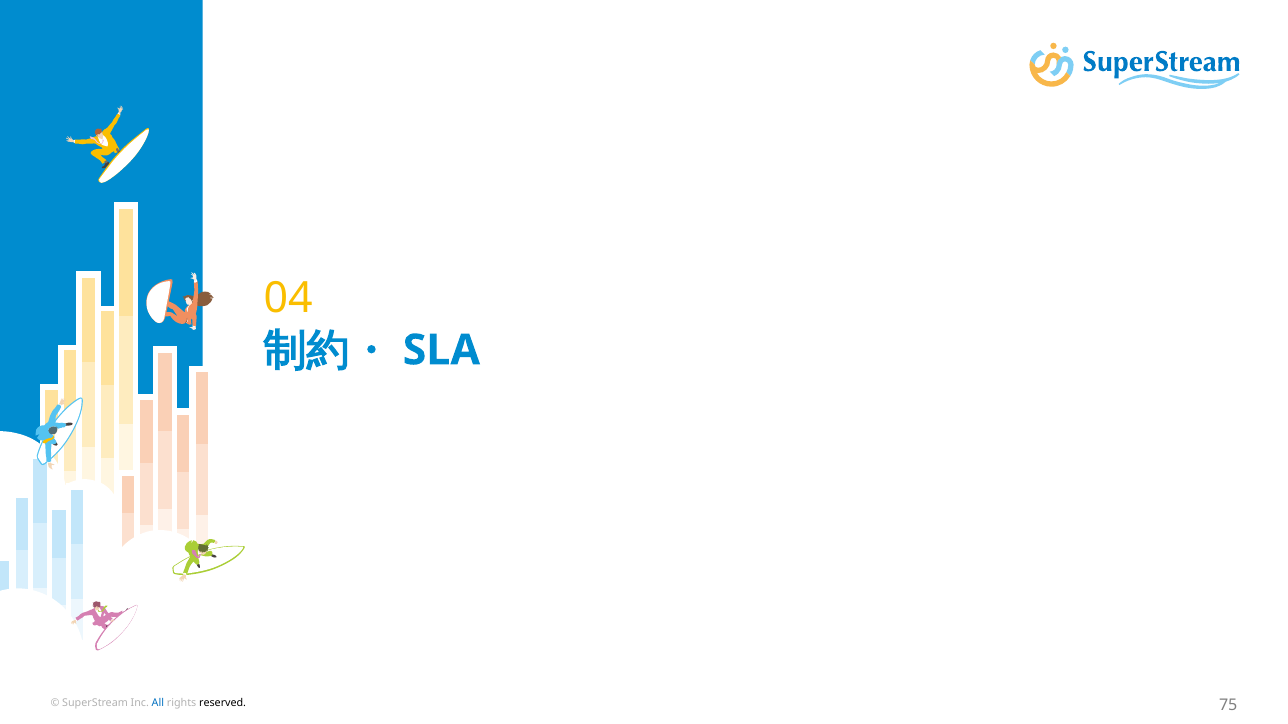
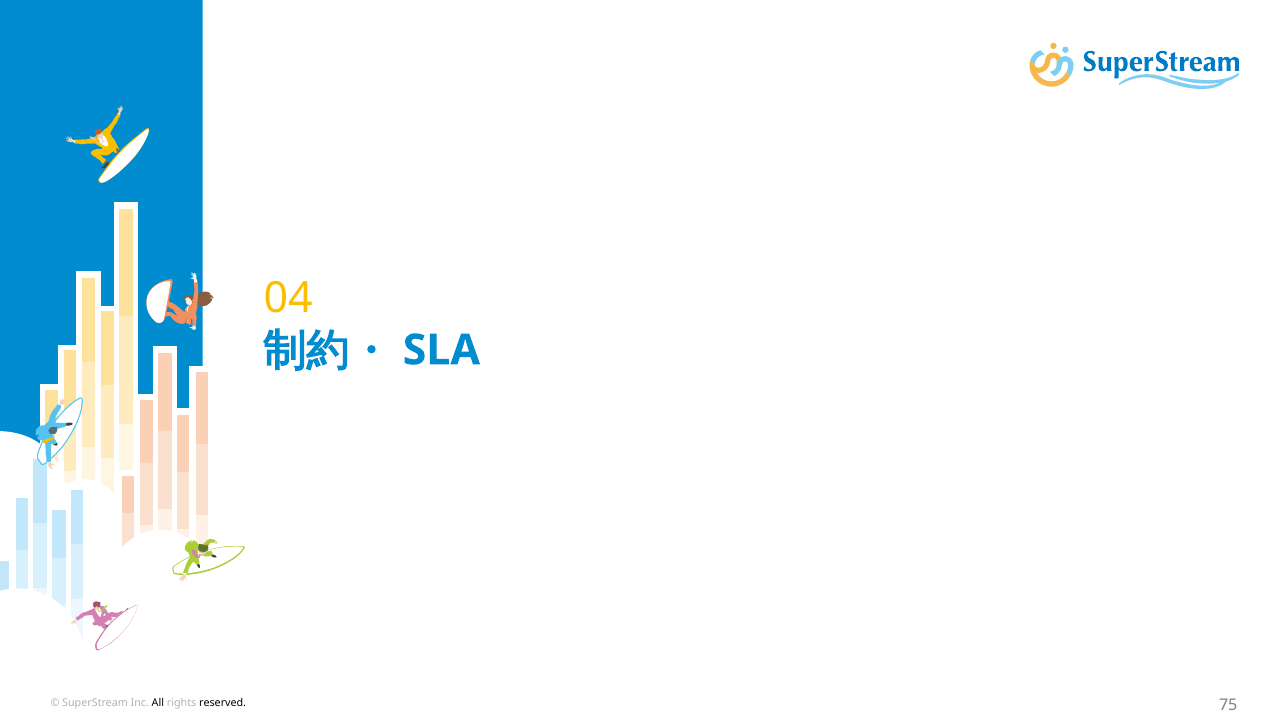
All colour: blue -> black
